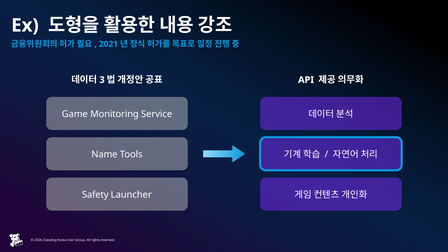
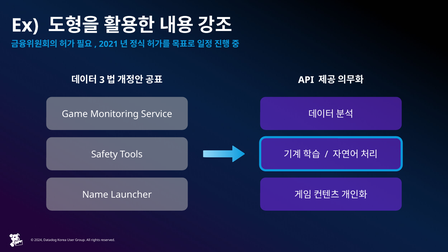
Name: Name -> Safety
Safety: Safety -> Name
